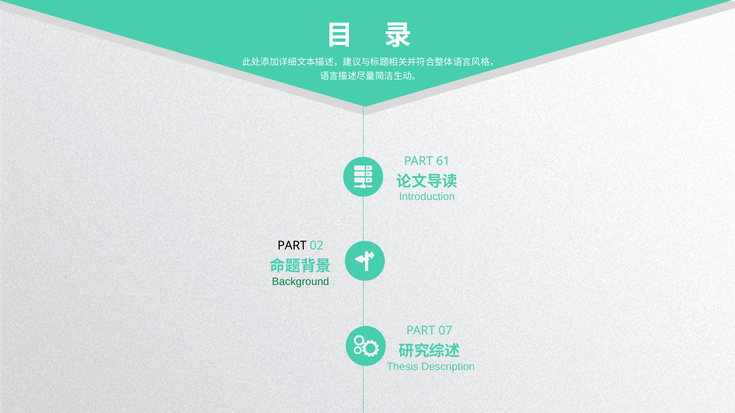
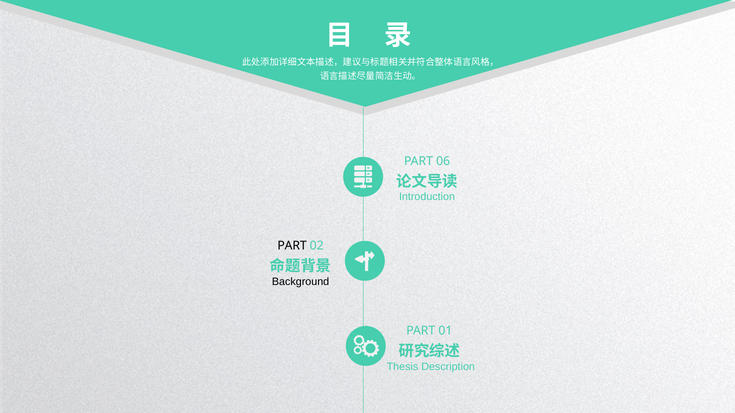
61: 61 -> 06
Background colour: green -> black
07: 07 -> 01
